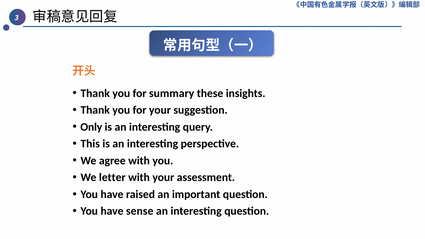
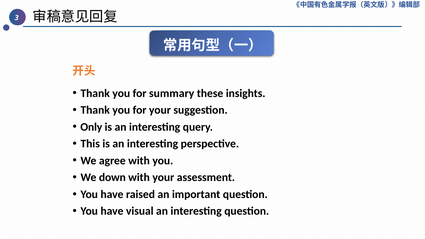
letter: letter -> down
sense: sense -> visual
